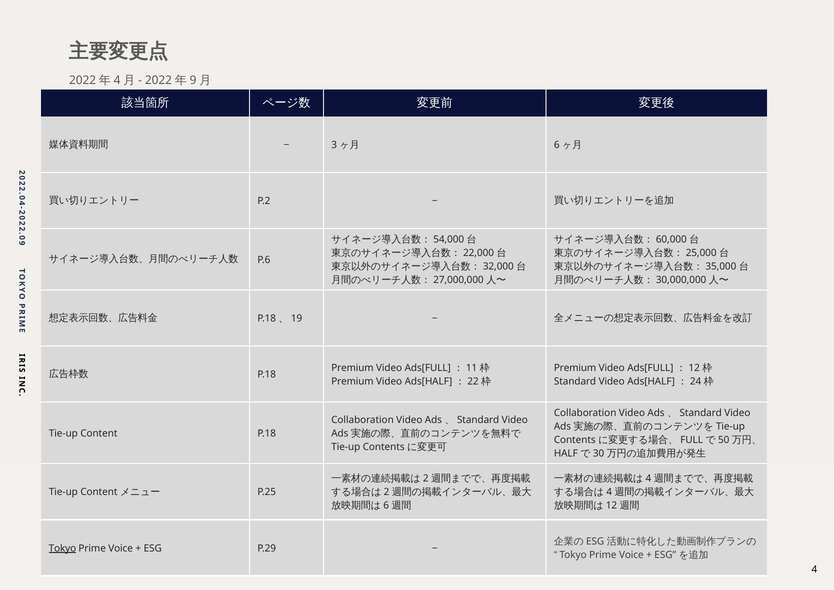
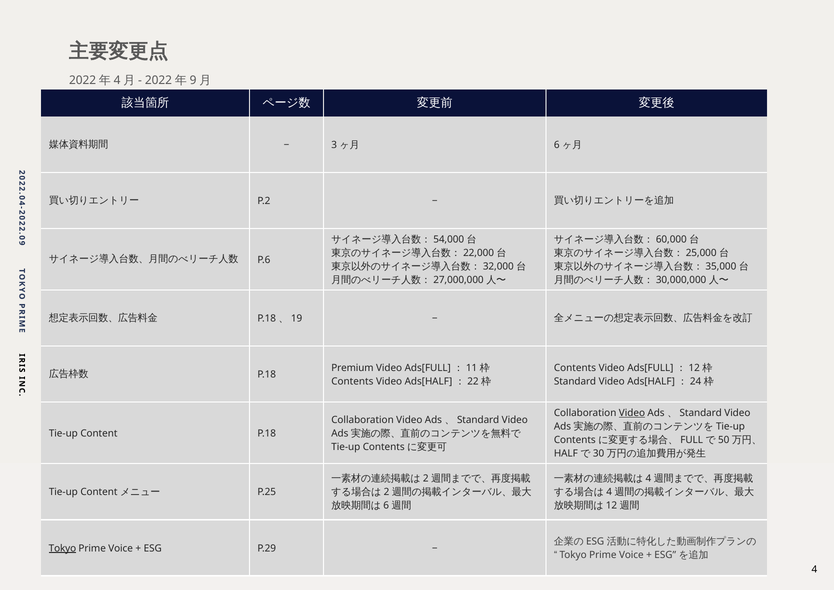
Premium at (575, 368): Premium -> Contents
Premium at (352, 381): Premium -> Contents
Video at (632, 413) underline: none -> present
